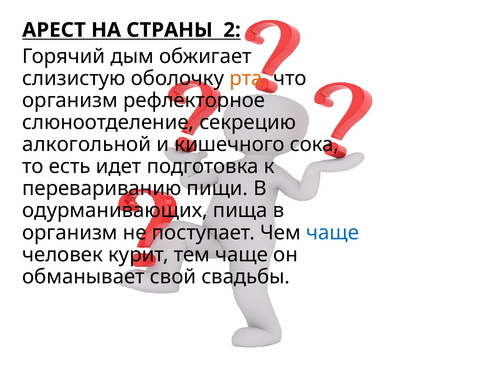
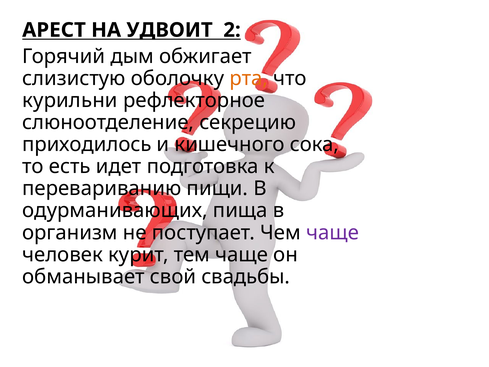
СТРАНЫ: СТРАНЫ -> УДВОИТ
организм at (70, 100): организм -> курильни
алкогольной: алкогольной -> приходилось
чаще at (333, 232) colour: blue -> purple
